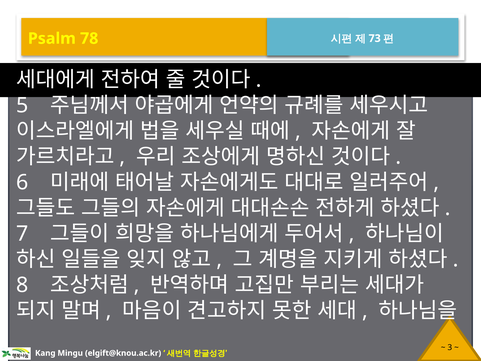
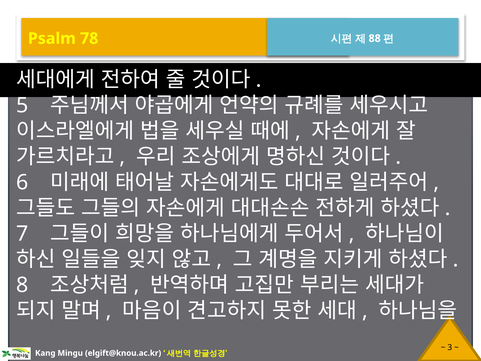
73: 73 -> 88
